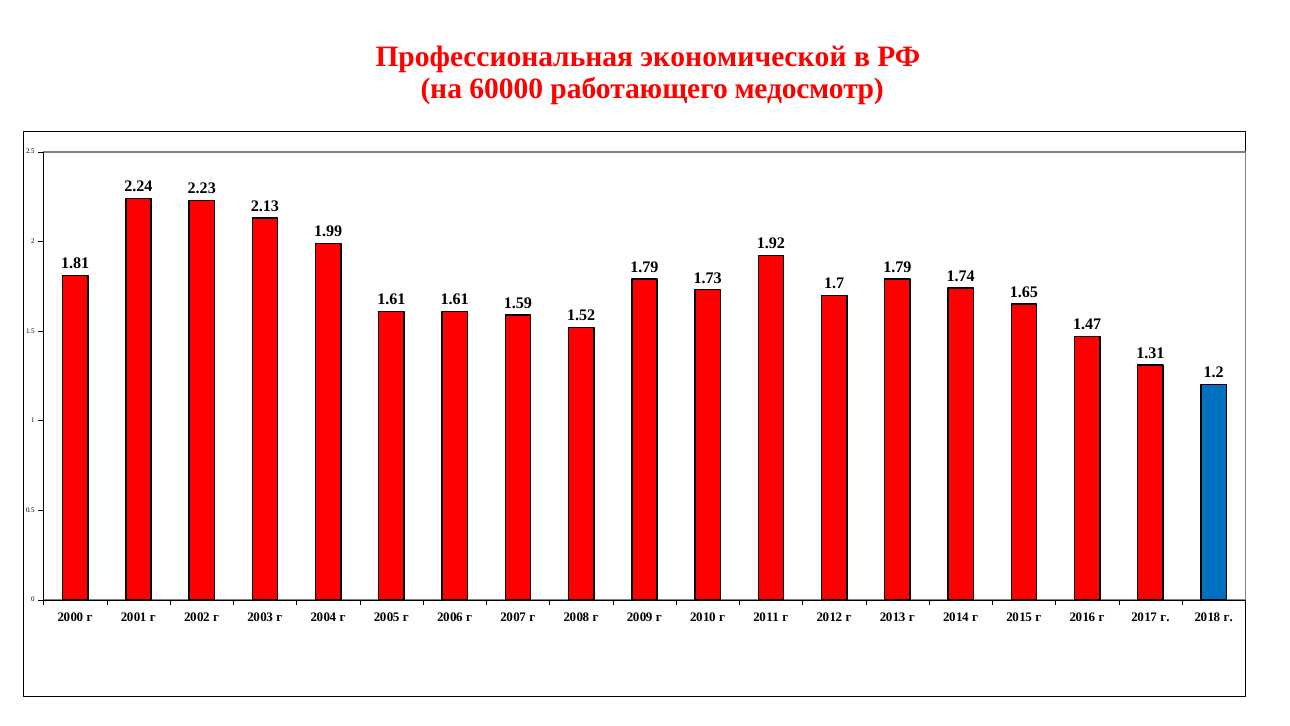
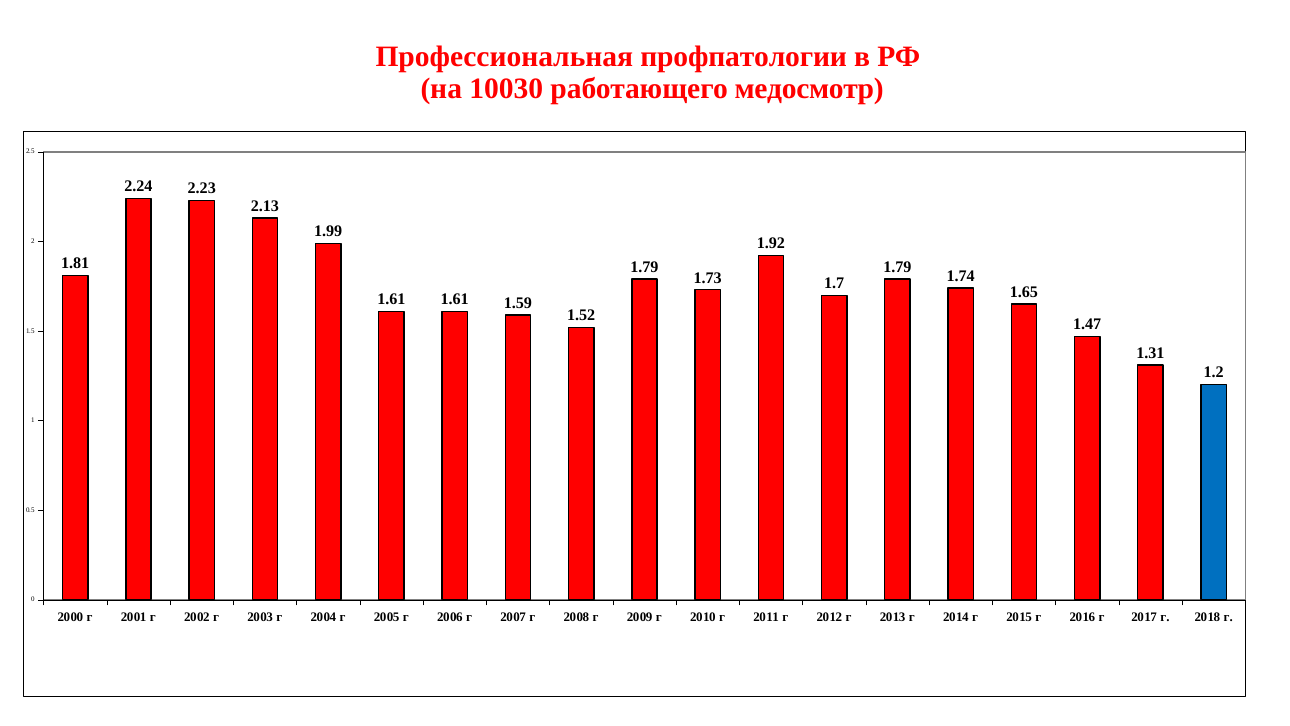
экономической: экономической -> профпатологии
60000: 60000 -> 10030
